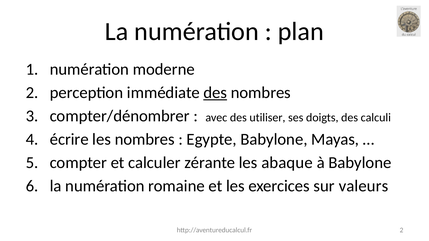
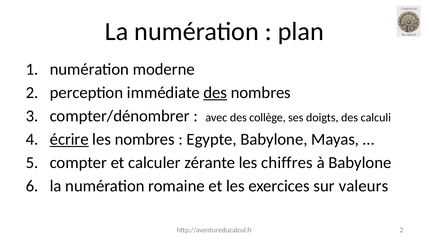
utiliser: utiliser -> collège
écrire underline: none -> present
abaque: abaque -> chiffres
